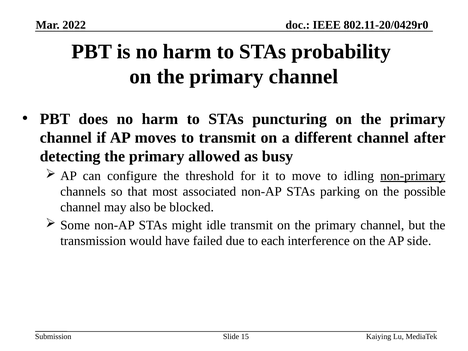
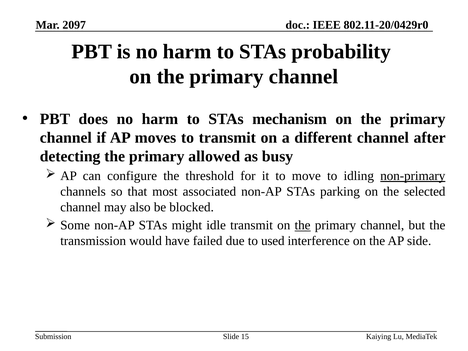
2022: 2022 -> 2097
puncturing: puncturing -> mechanism
possible: possible -> selected
the at (303, 225) underline: none -> present
each: each -> used
